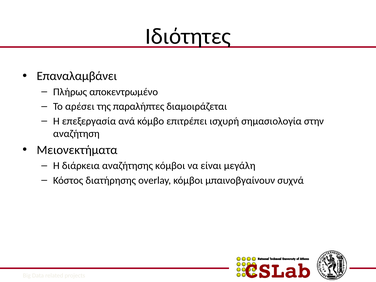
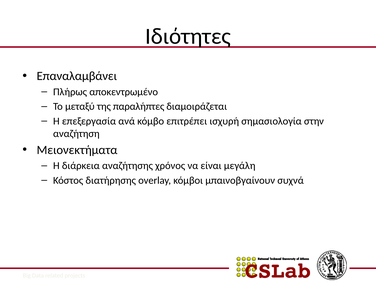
αρέσει: αρέσει -> μεταξύ
αναζήτησης κόμβοι: κόμβοι -> χρόνος
